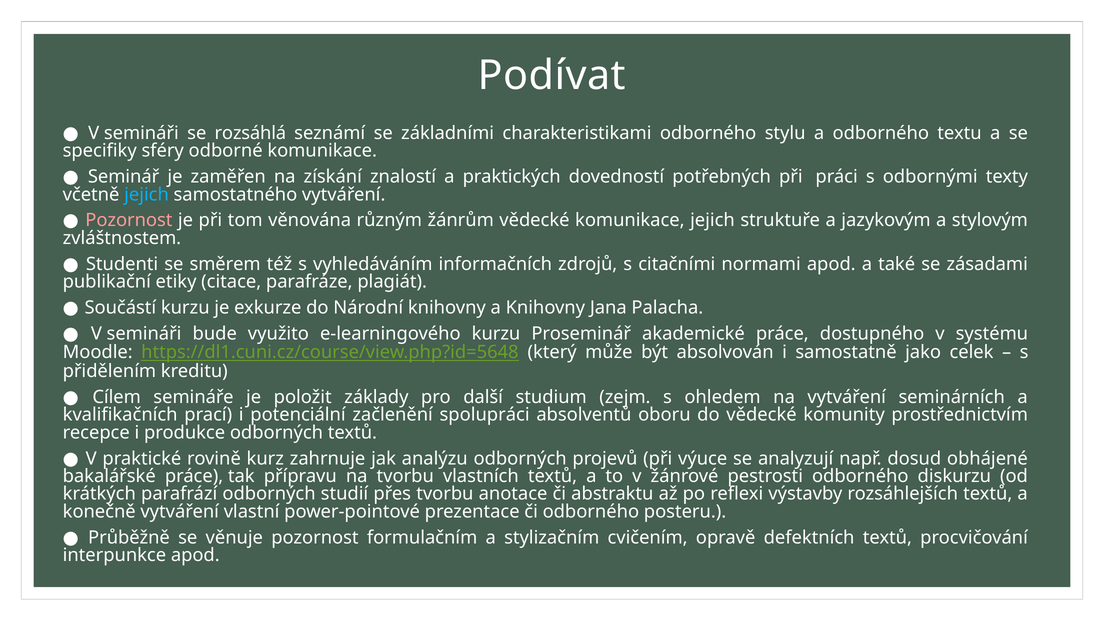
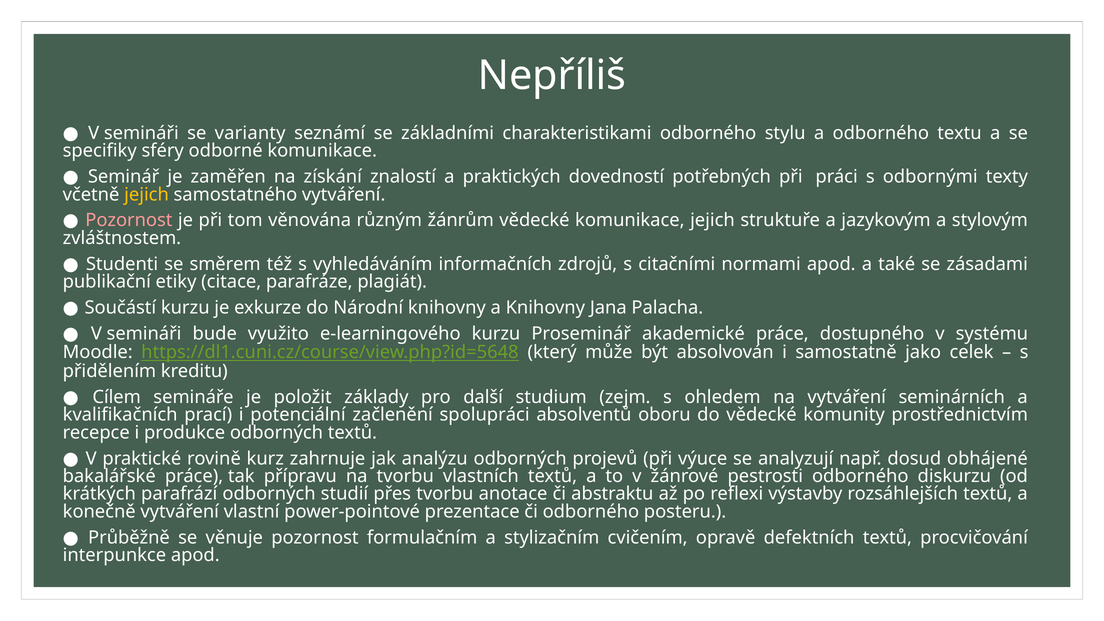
Podívat: Podívat -> Nepříliš
rozsáhlá: rozsáhlá -> varianty
jejich at (147, 194) colour: light blue -> yellow
